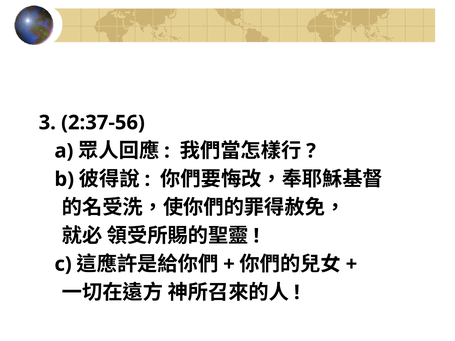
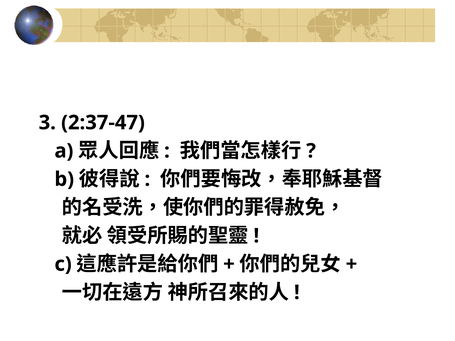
2:37-56: 2:37-56 -> 2:37-47
